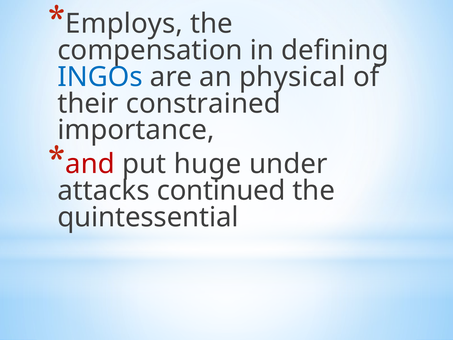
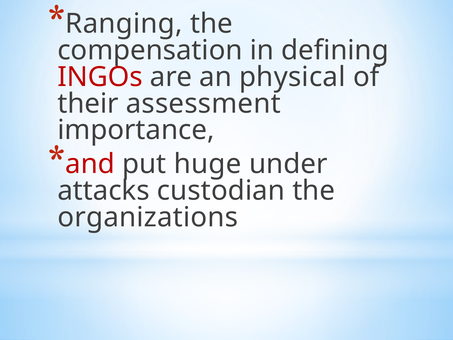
Employs: Employs -> Ranging
INGOs colour: blue -> red
constrained: constrained -> assessment
continued: continued -> custodian
quintessential: quintessential -> organizations
